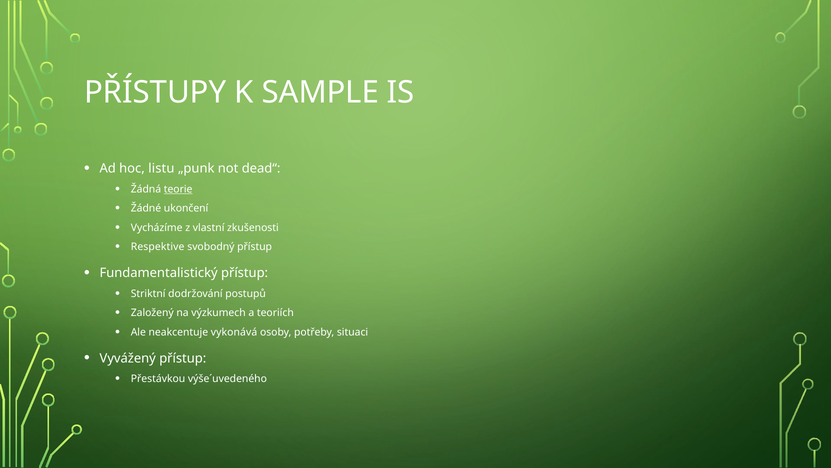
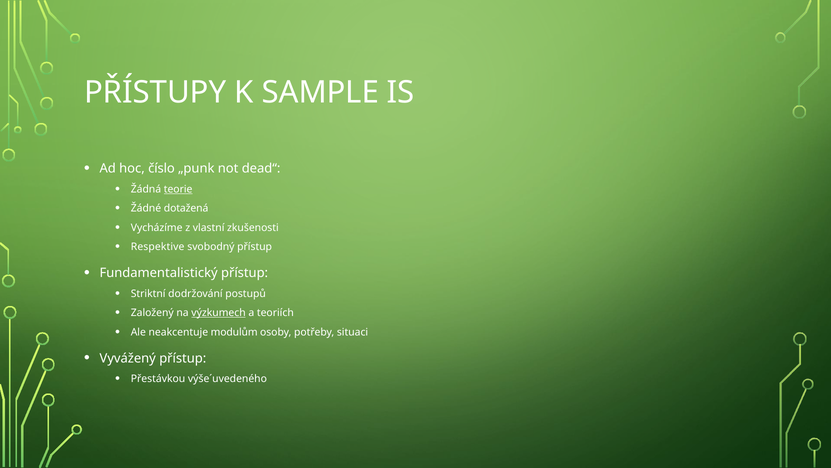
listu: listu -> číslo
ukončení: ukončení -> dotažená
výzkumech underline: none -> present
vykonává: vykonává -> modulům
